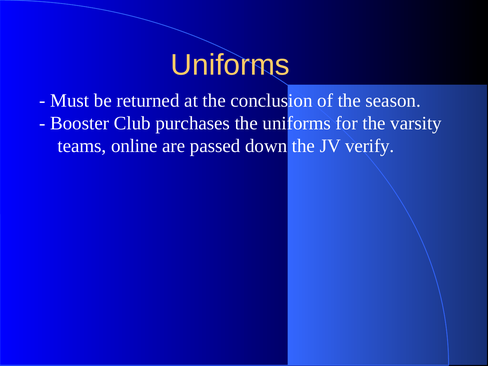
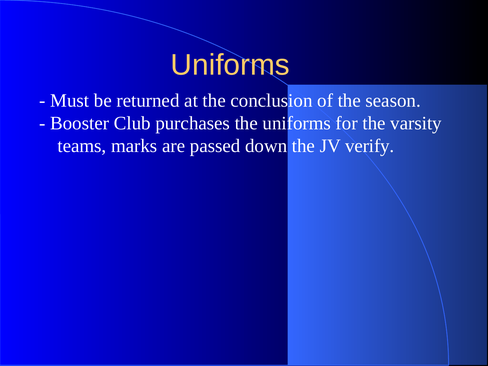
online: online -> marks
